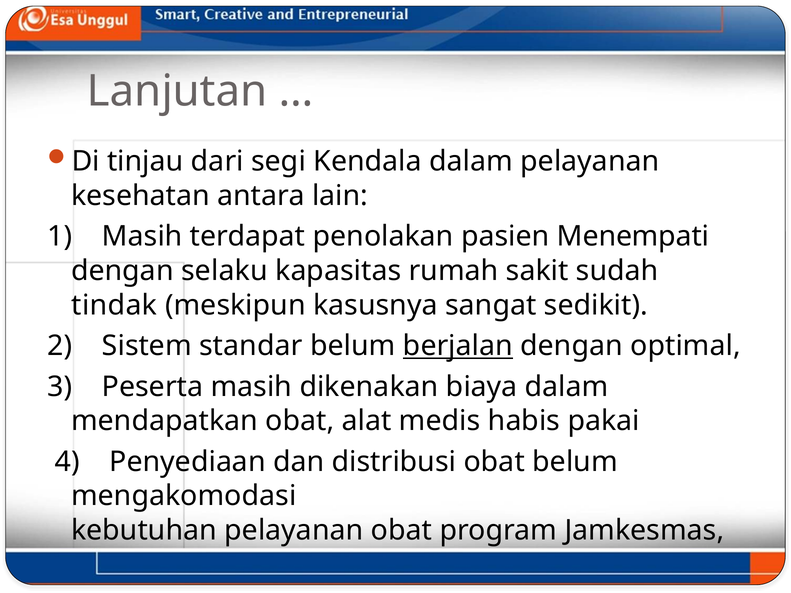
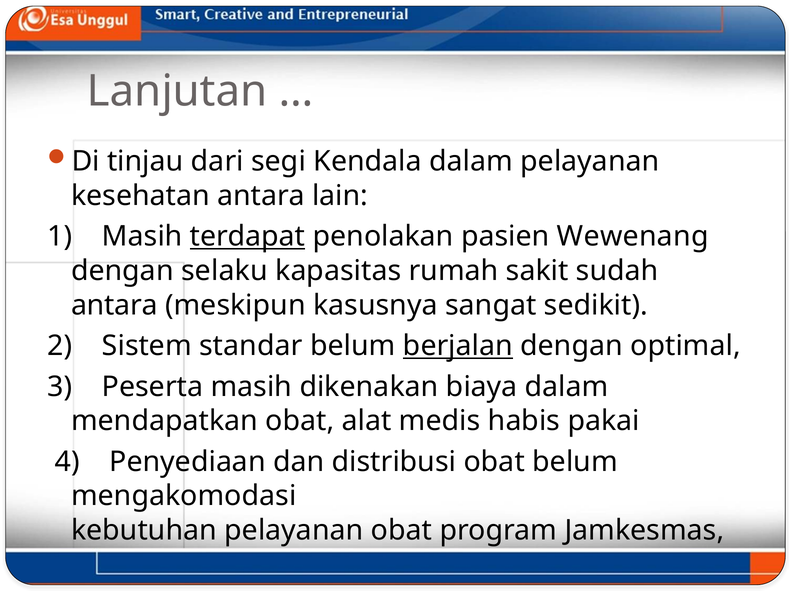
terdapat underline: none -> present
Menempati: Menempati -> Wewenang
tindak at (114, 305): tindak -> antara
